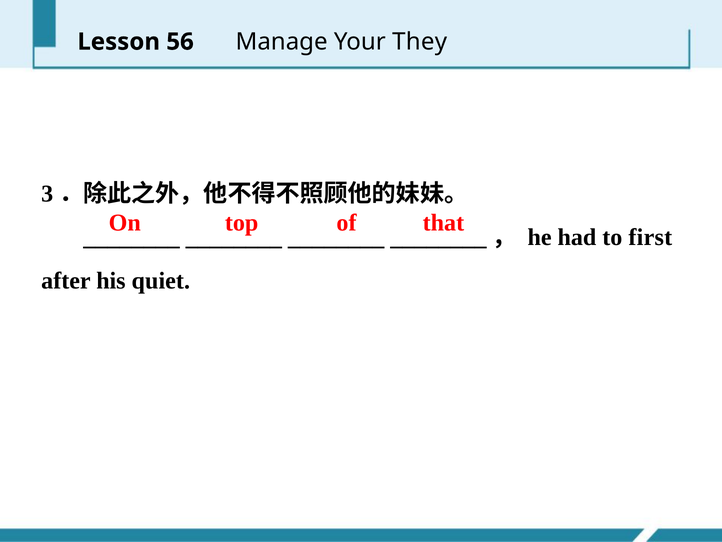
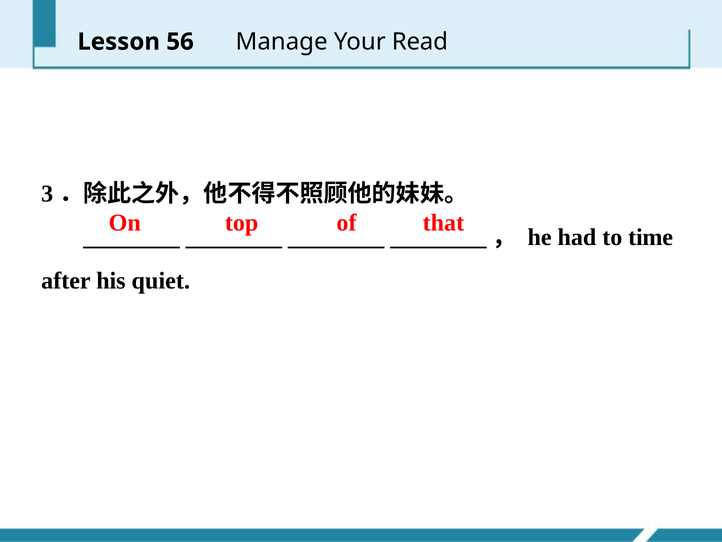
They: They -> Read
first: first -> time
